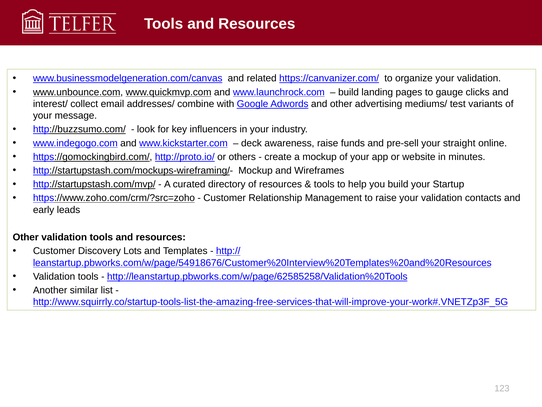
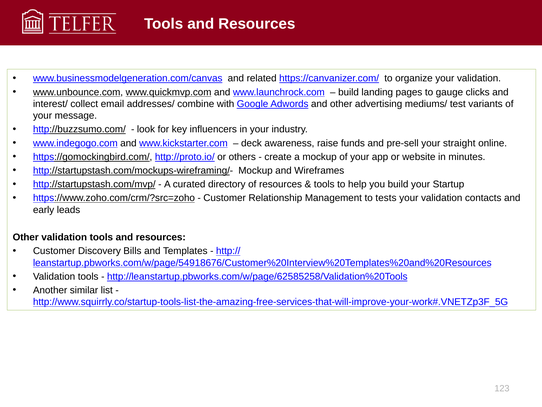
to raise: raise -> tests
Lots: Lots -> Bills
